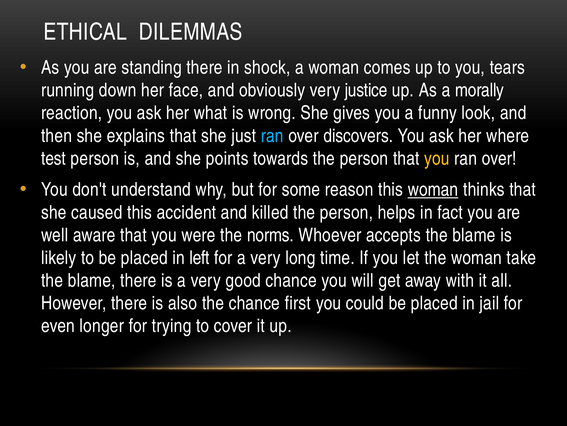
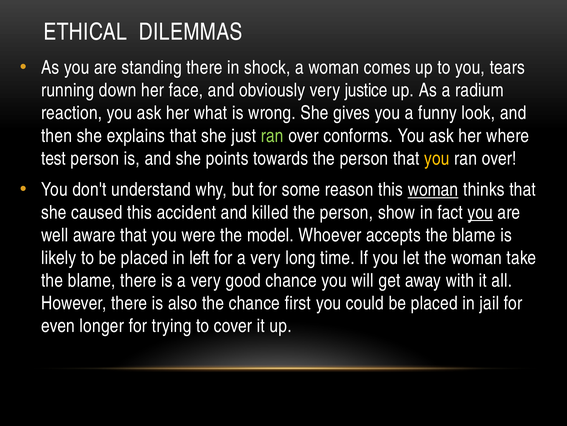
morally: morally -> radium
ran at (272, 136) colour: light blue -> light green
discovers: discovers -> conforms
helps: helps -> show
you at (480, 212) underline: none -> present
norms: norms -> model
